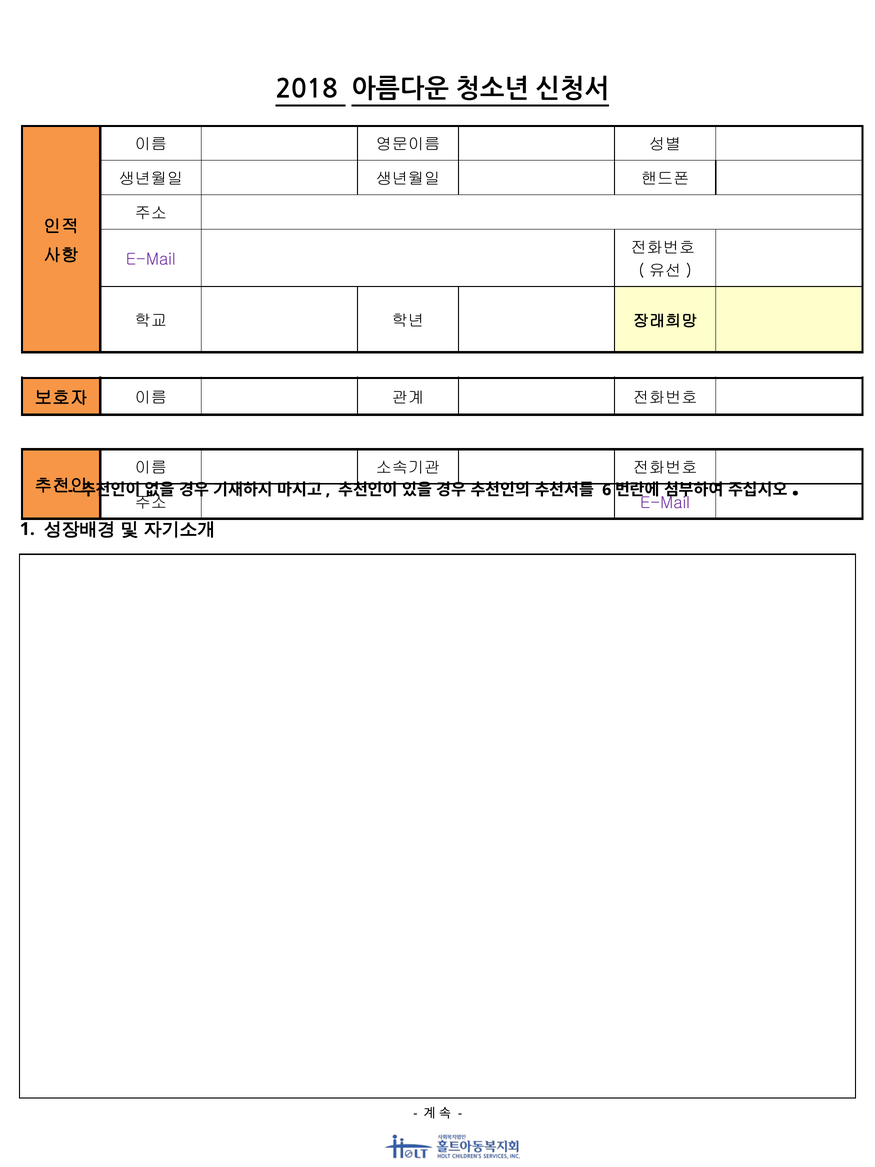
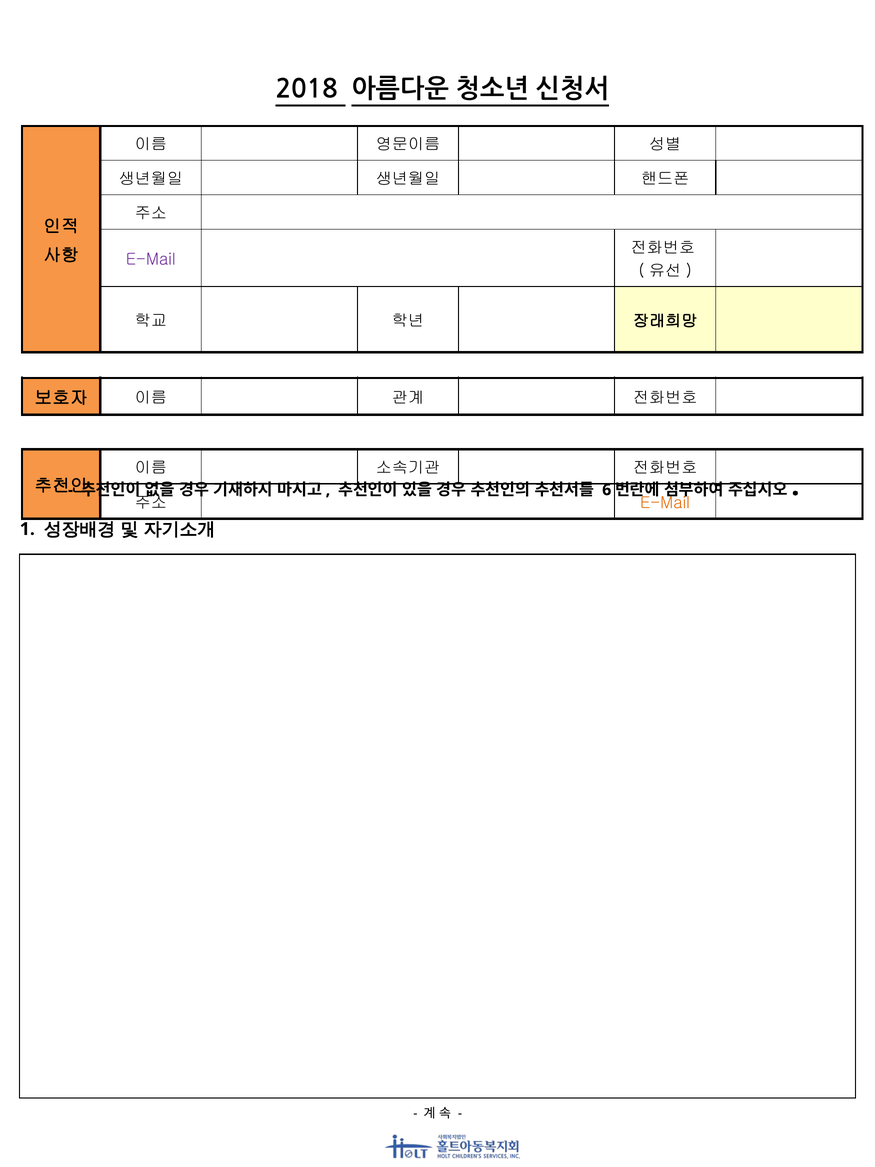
E-Mail at (665, 503) colour: purple -> orange
